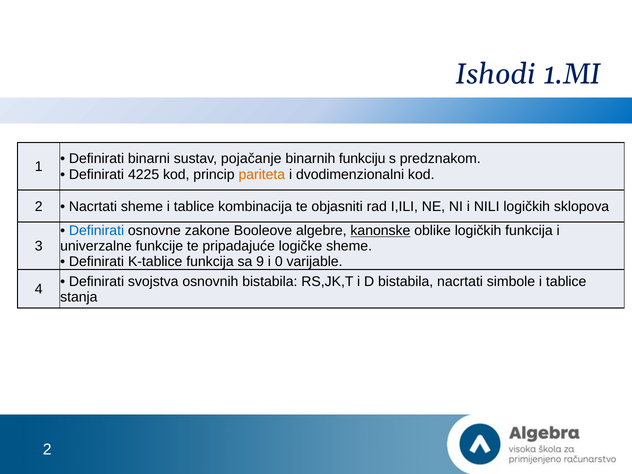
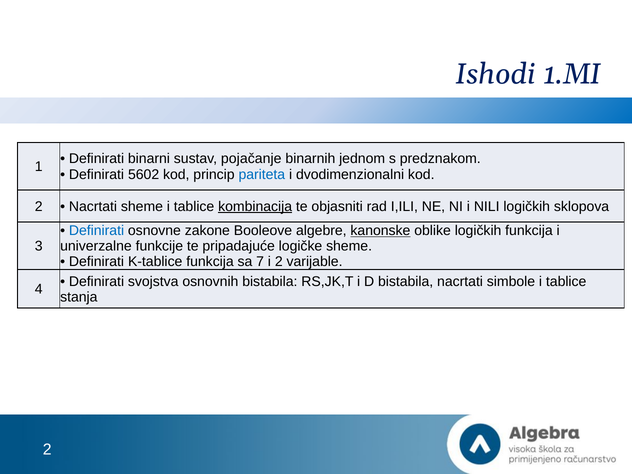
funkciju: funkciju -> jednom
4225: 4225 -> 5602
pariteta colour: orange -> blue
kombinacija underline: none -> present
9: 9 -> 7
i 0: 0 -> 2
